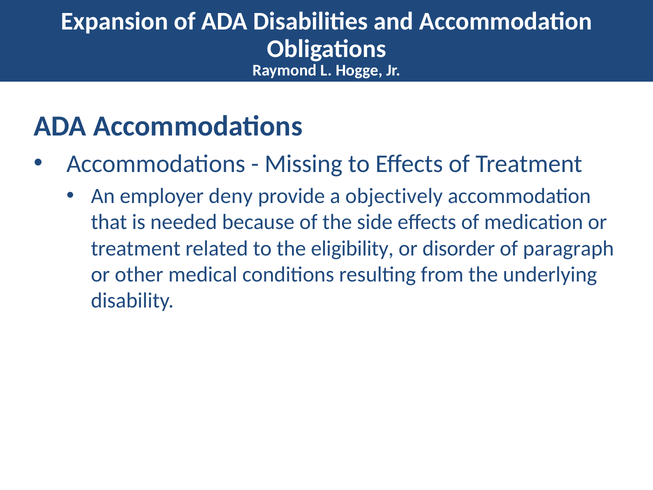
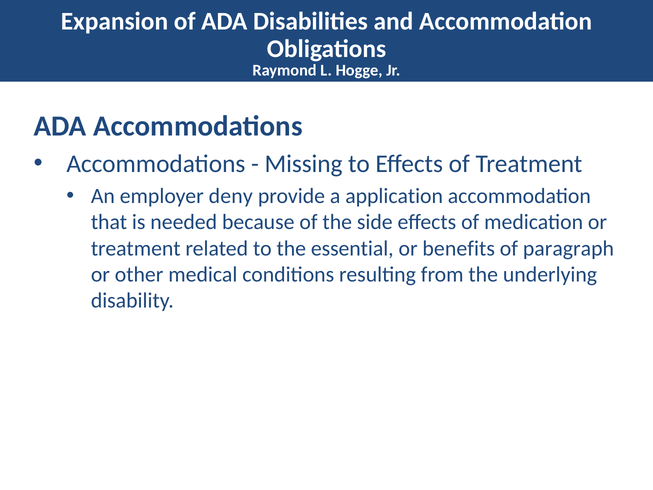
objectively: objectively -> application
eligibility: eligibility -> essential
disorder: disorder -> benefits
